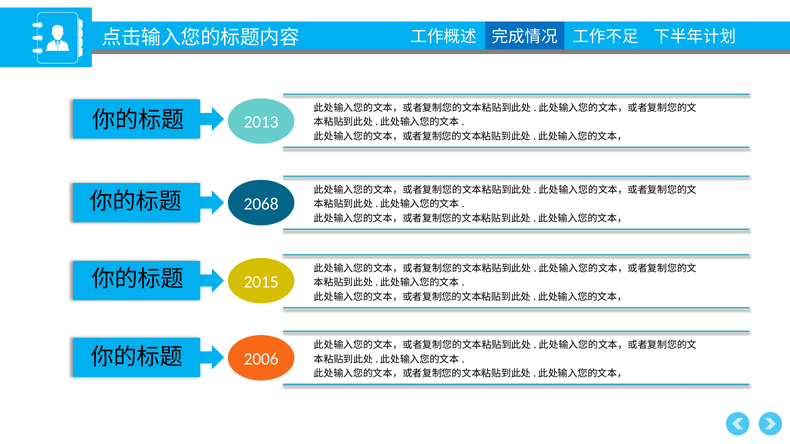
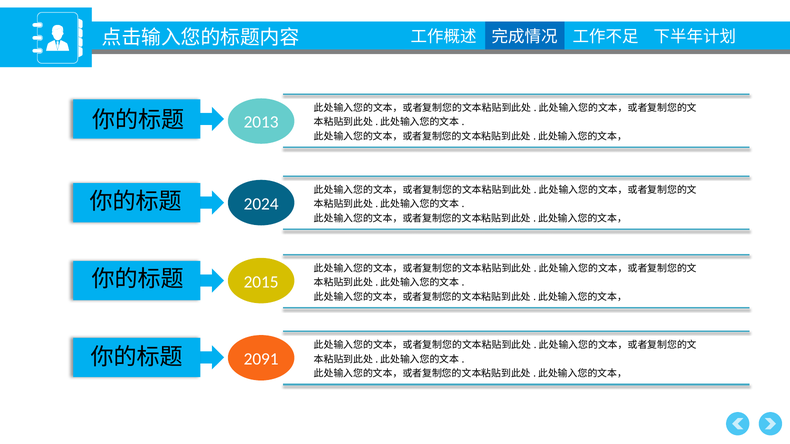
2068: 2068 -> 2024
2006: 2006 -> 2091
